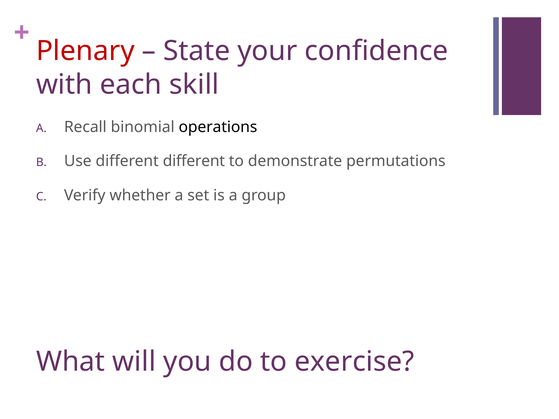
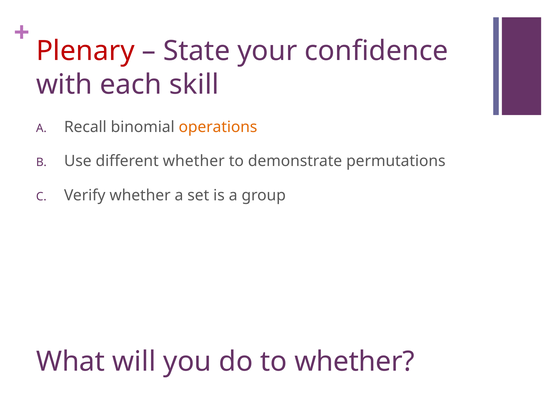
operations colour: black -> orange
different different: different -> whether
to exercise: exercise -> whether
